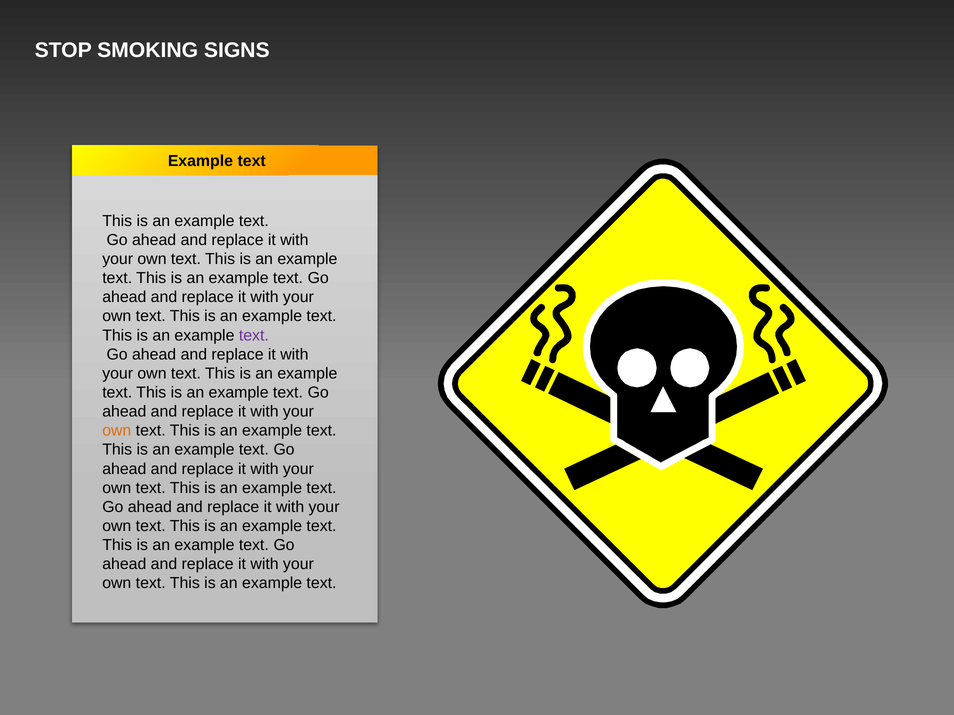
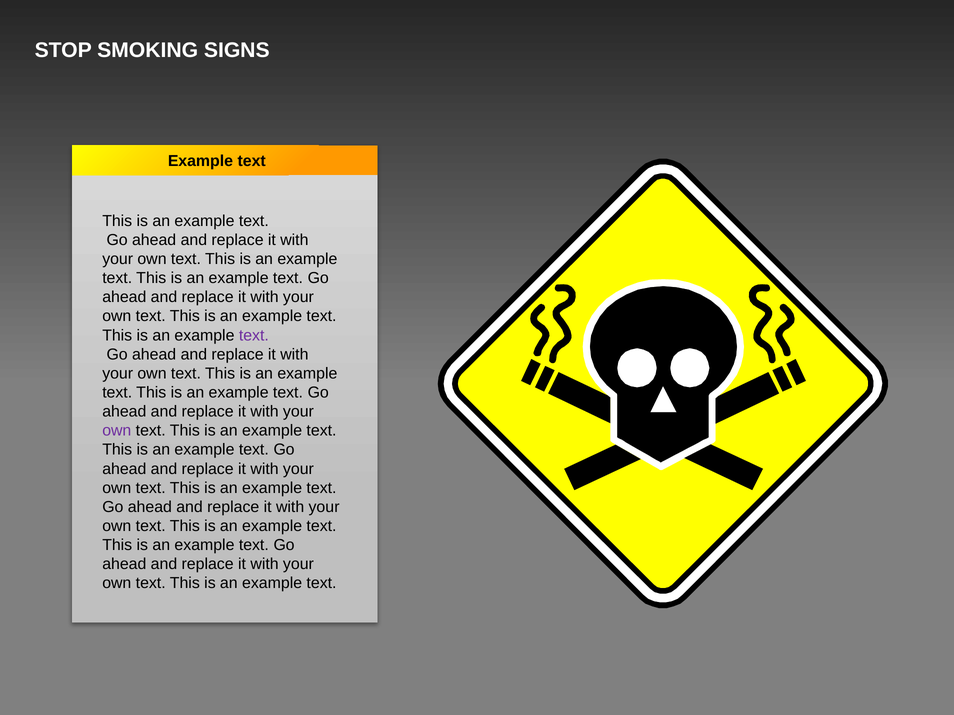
own at (117, 431) colour: orange -> purple
